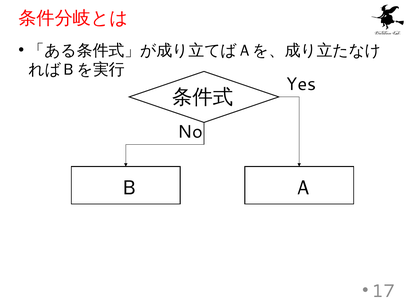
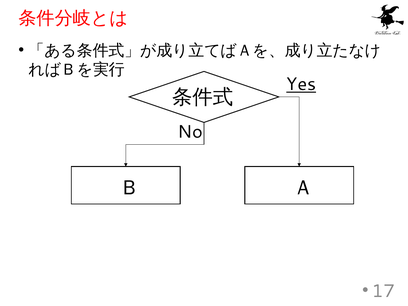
Yes underline: none -> present
